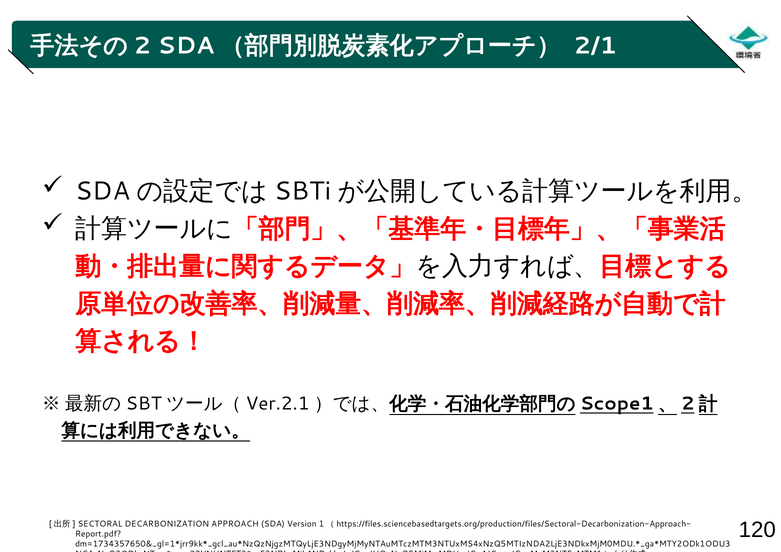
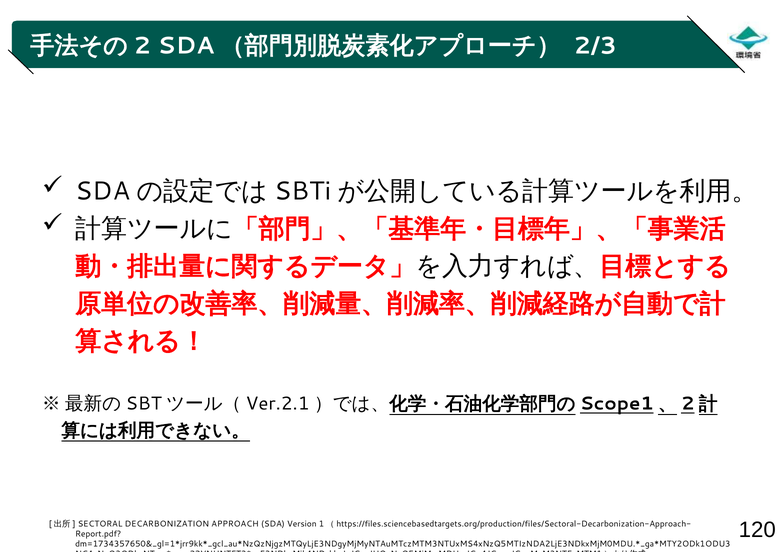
2/1: 2/1 -> 2/3
